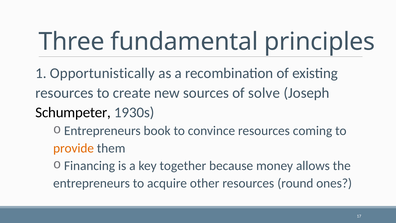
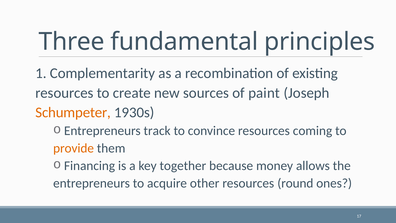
Opportunistically: Opportunistically -> Complementarity
solve: solve -> paint
Schumpeter colour: black -> orange
book: book -> track
